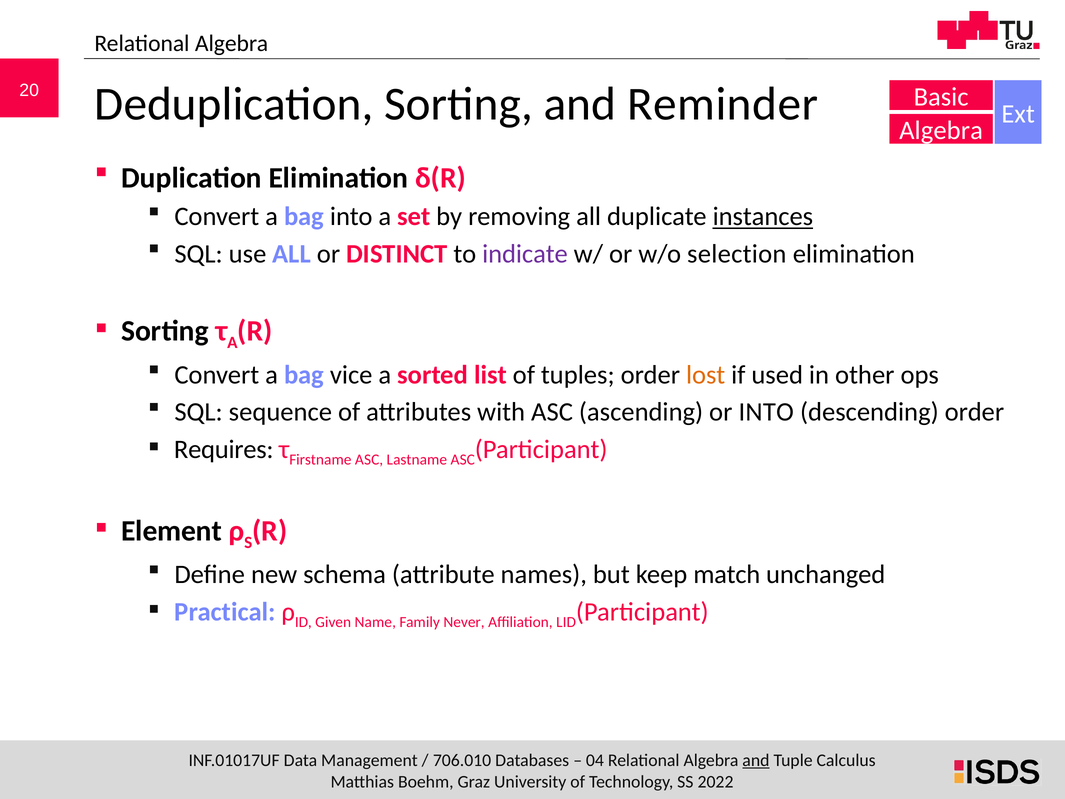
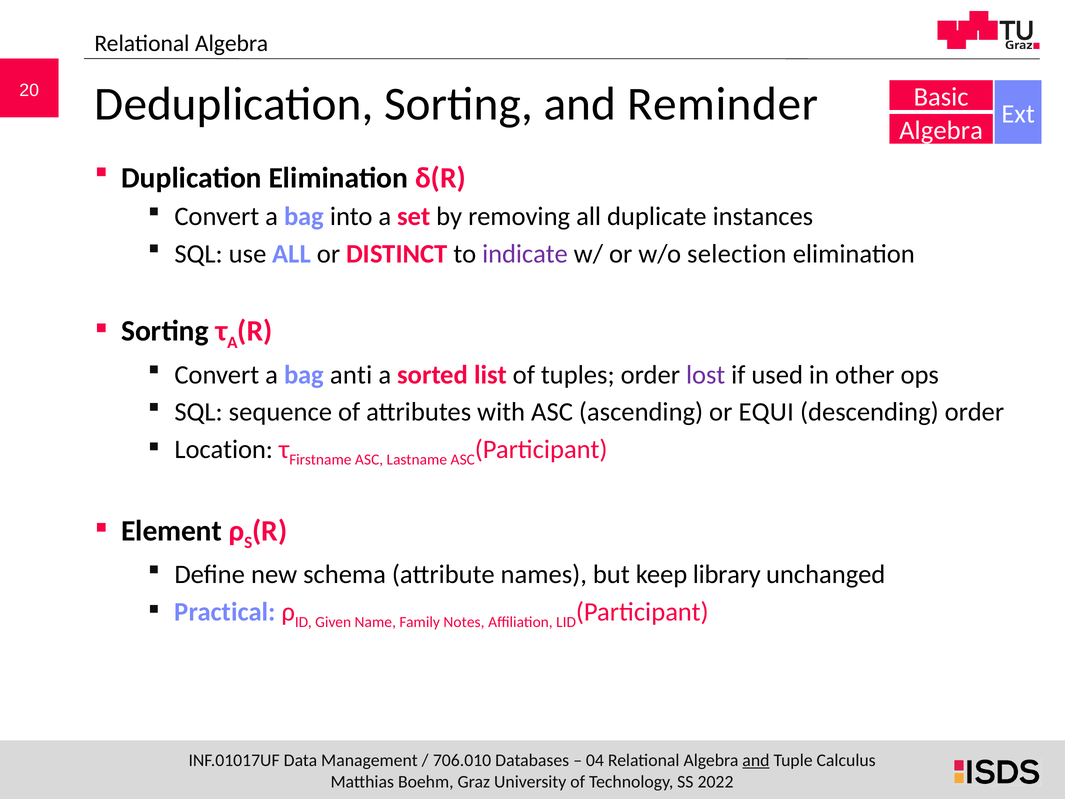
instances underline: present -> none
vice: vice -> anti
lost colour: orange -> purple
or INTO: INTO -> EQUI
Requires: Requires -> Location
match: match -> library
Never: Never -> Notes
